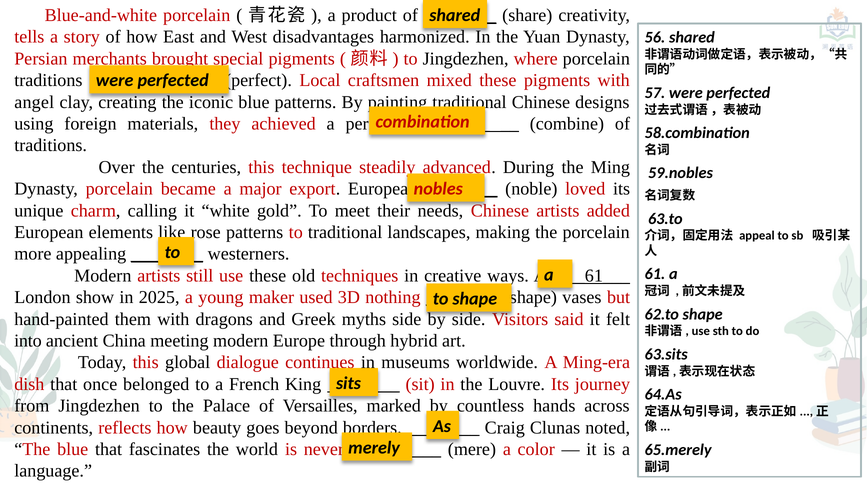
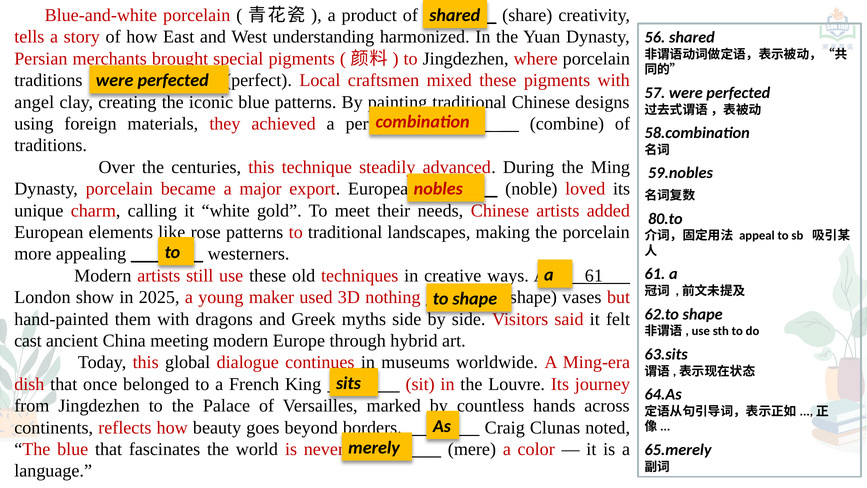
disadvantages: disadvantages -> understanding
63.to: 63.to -> 80.to
into: into -> cast
